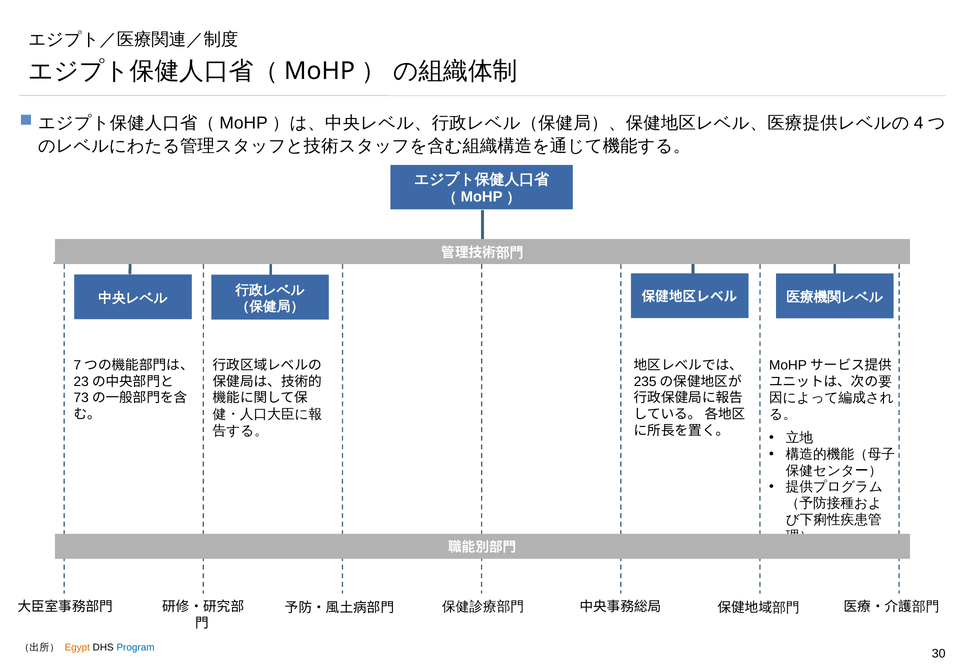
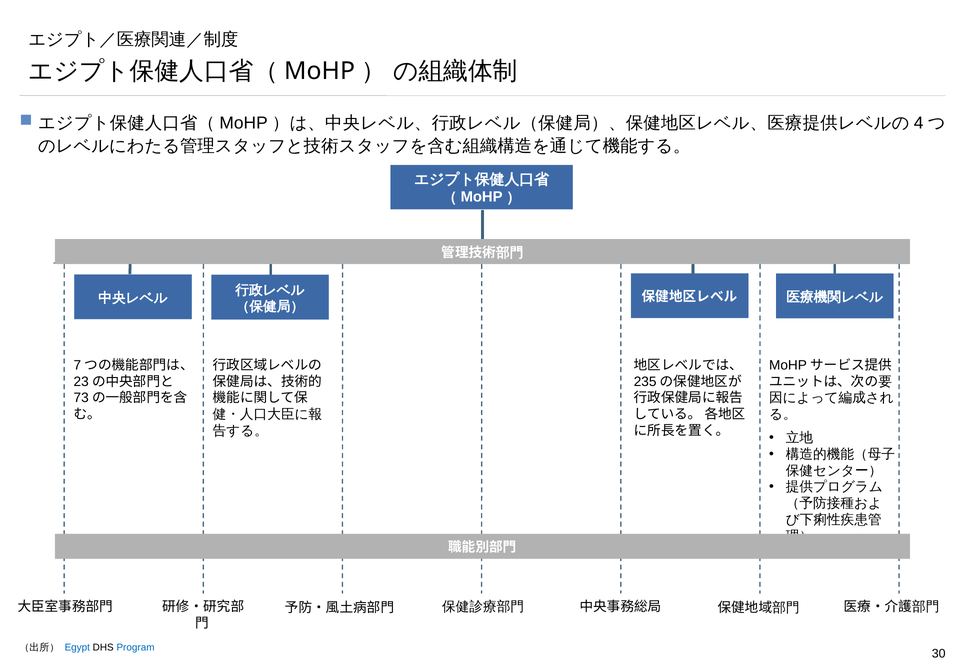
Egypt colour: orange -> blue
